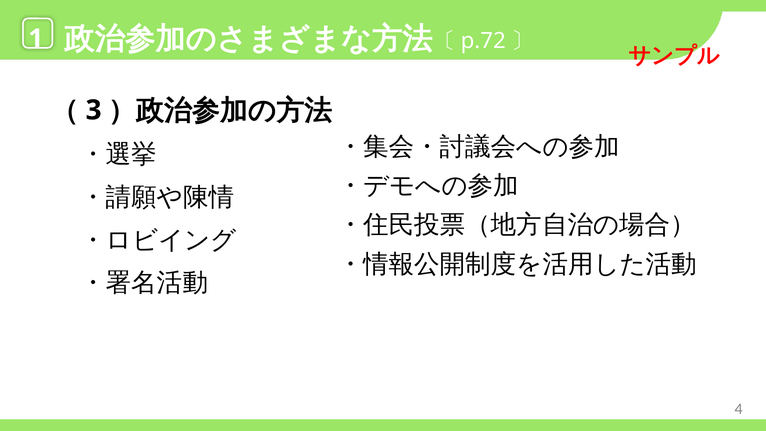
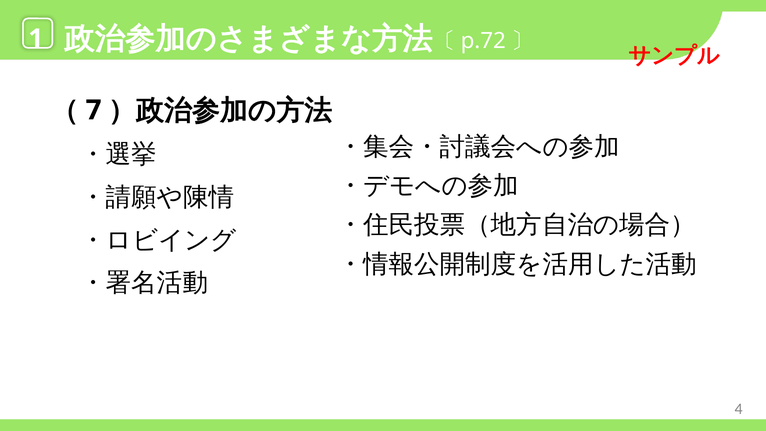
3: 3 -> 7
